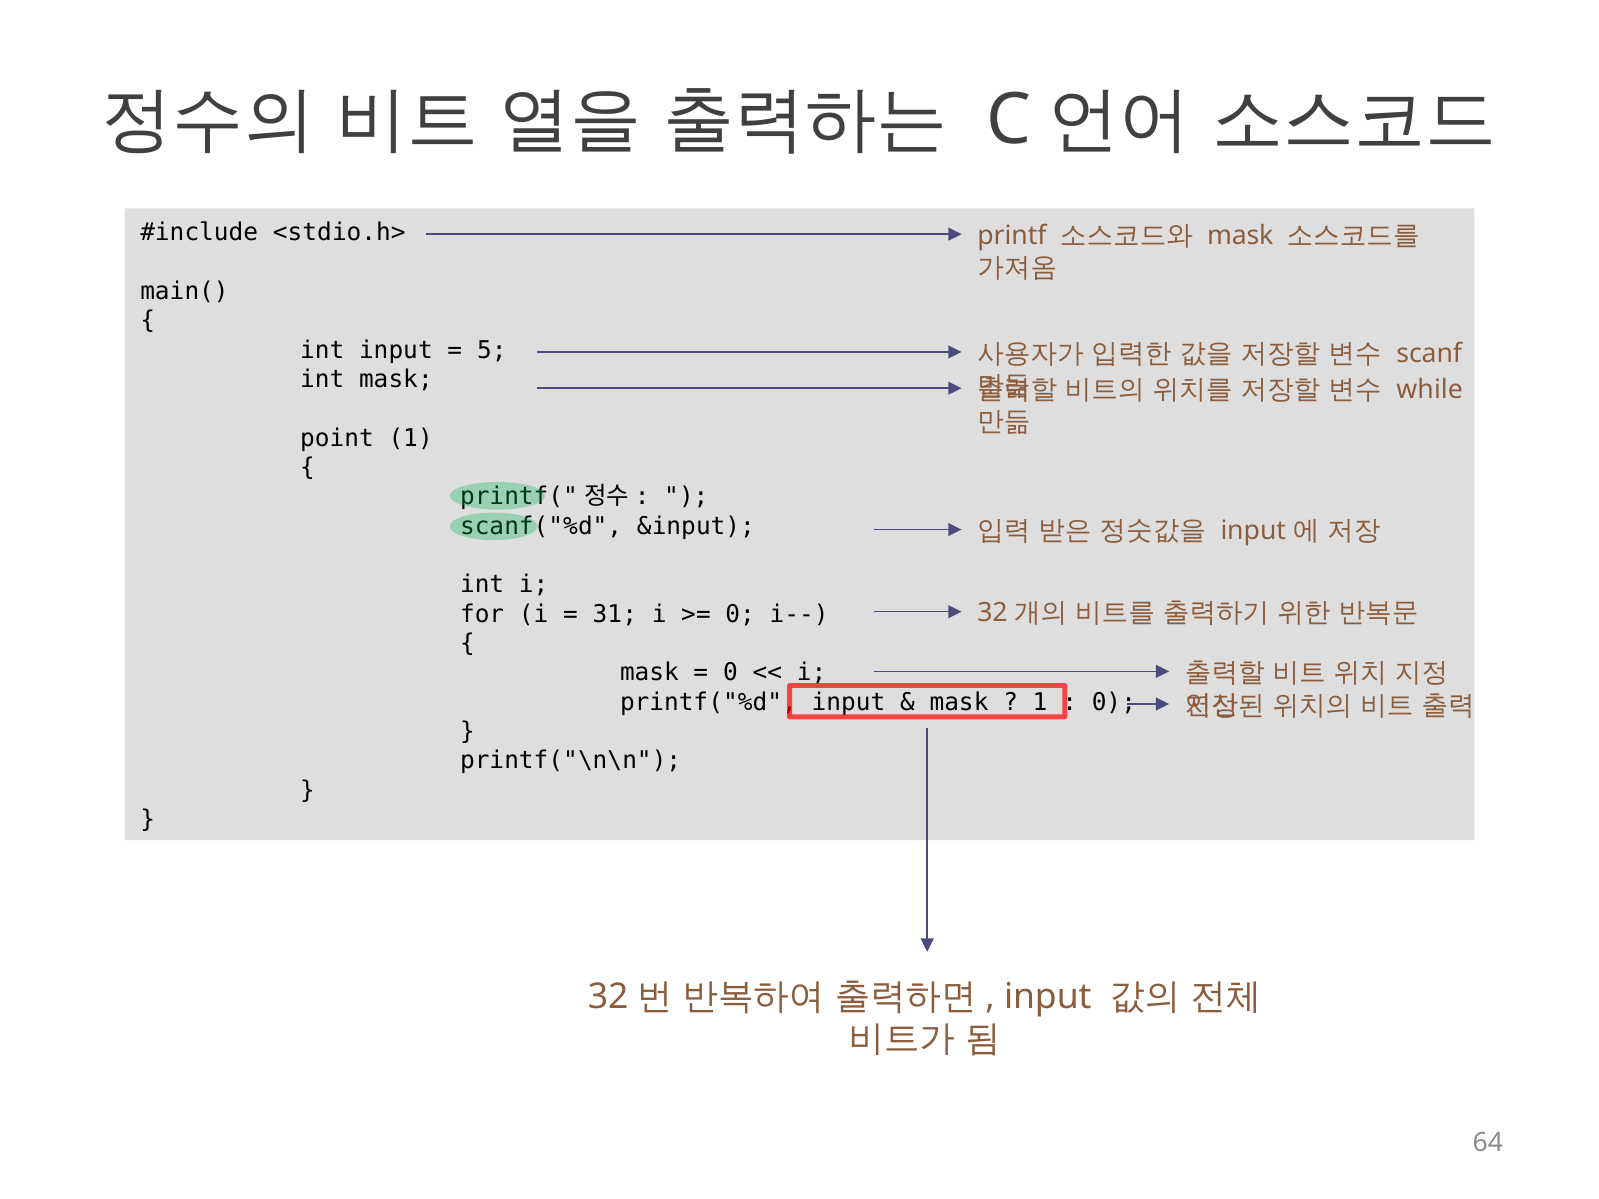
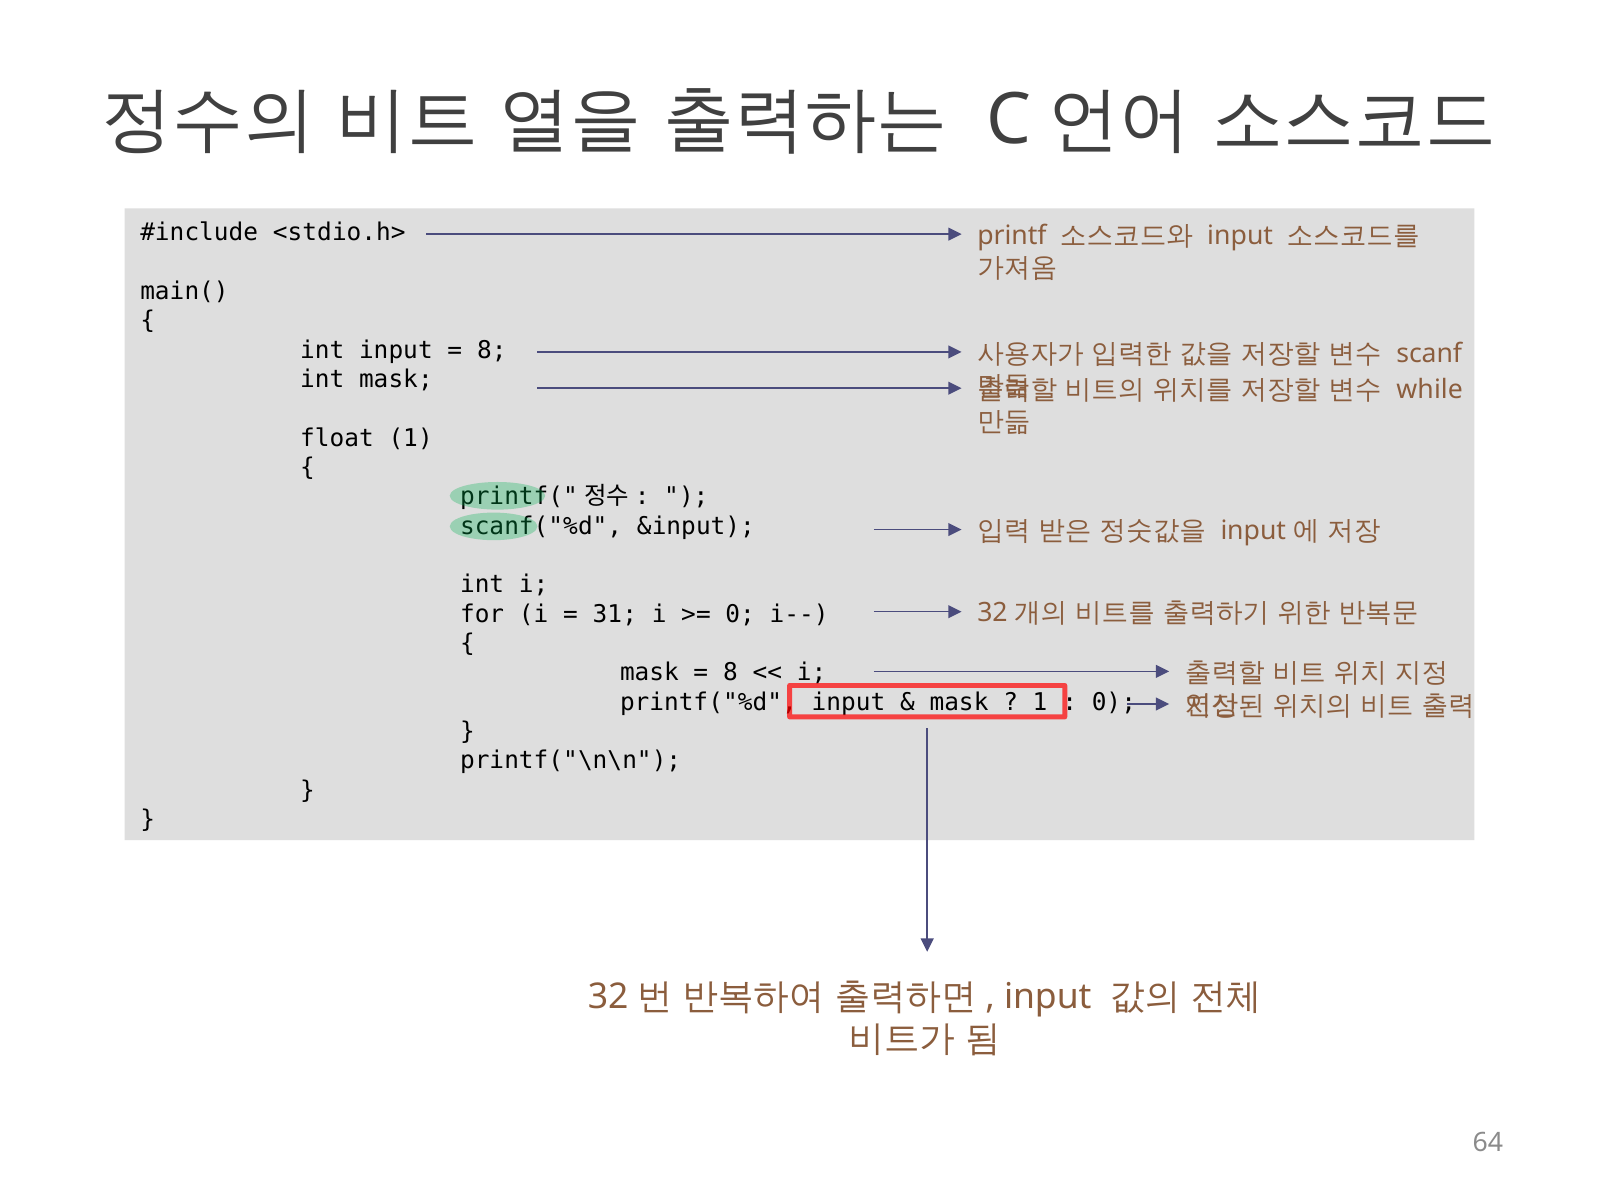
mask at (1240, 236): mask -> input
5 at (492, 350): 5 -> 8
point: point -> float
0 at (730, 673): 0 -> 8
